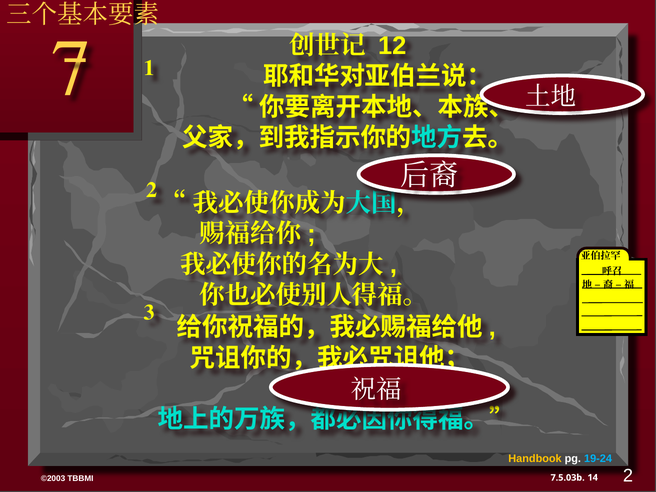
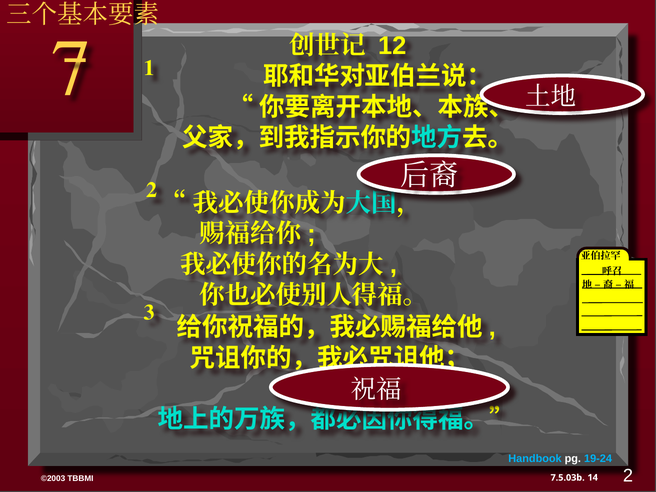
Handbook colour: yellow -> light blue
